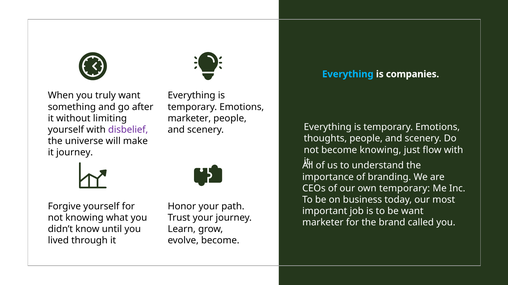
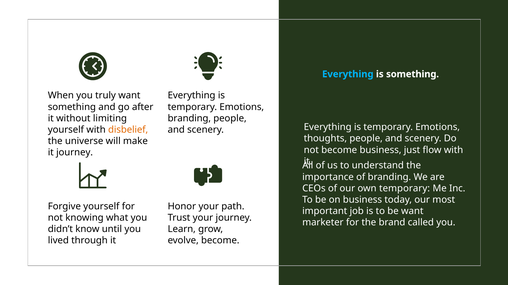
is companies: companies -> something
marketer at (189, 119): marketer -> branding
disbelief colour: purple -> orange
become knowing: knowing -> business
